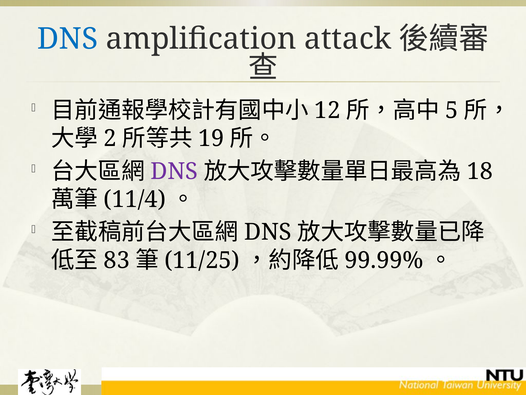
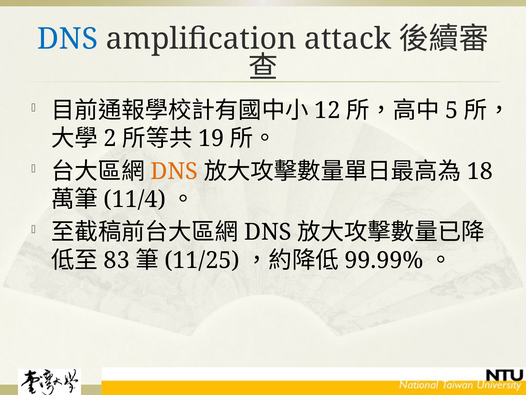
DNS at (174, 171) colour: purple -> orange
